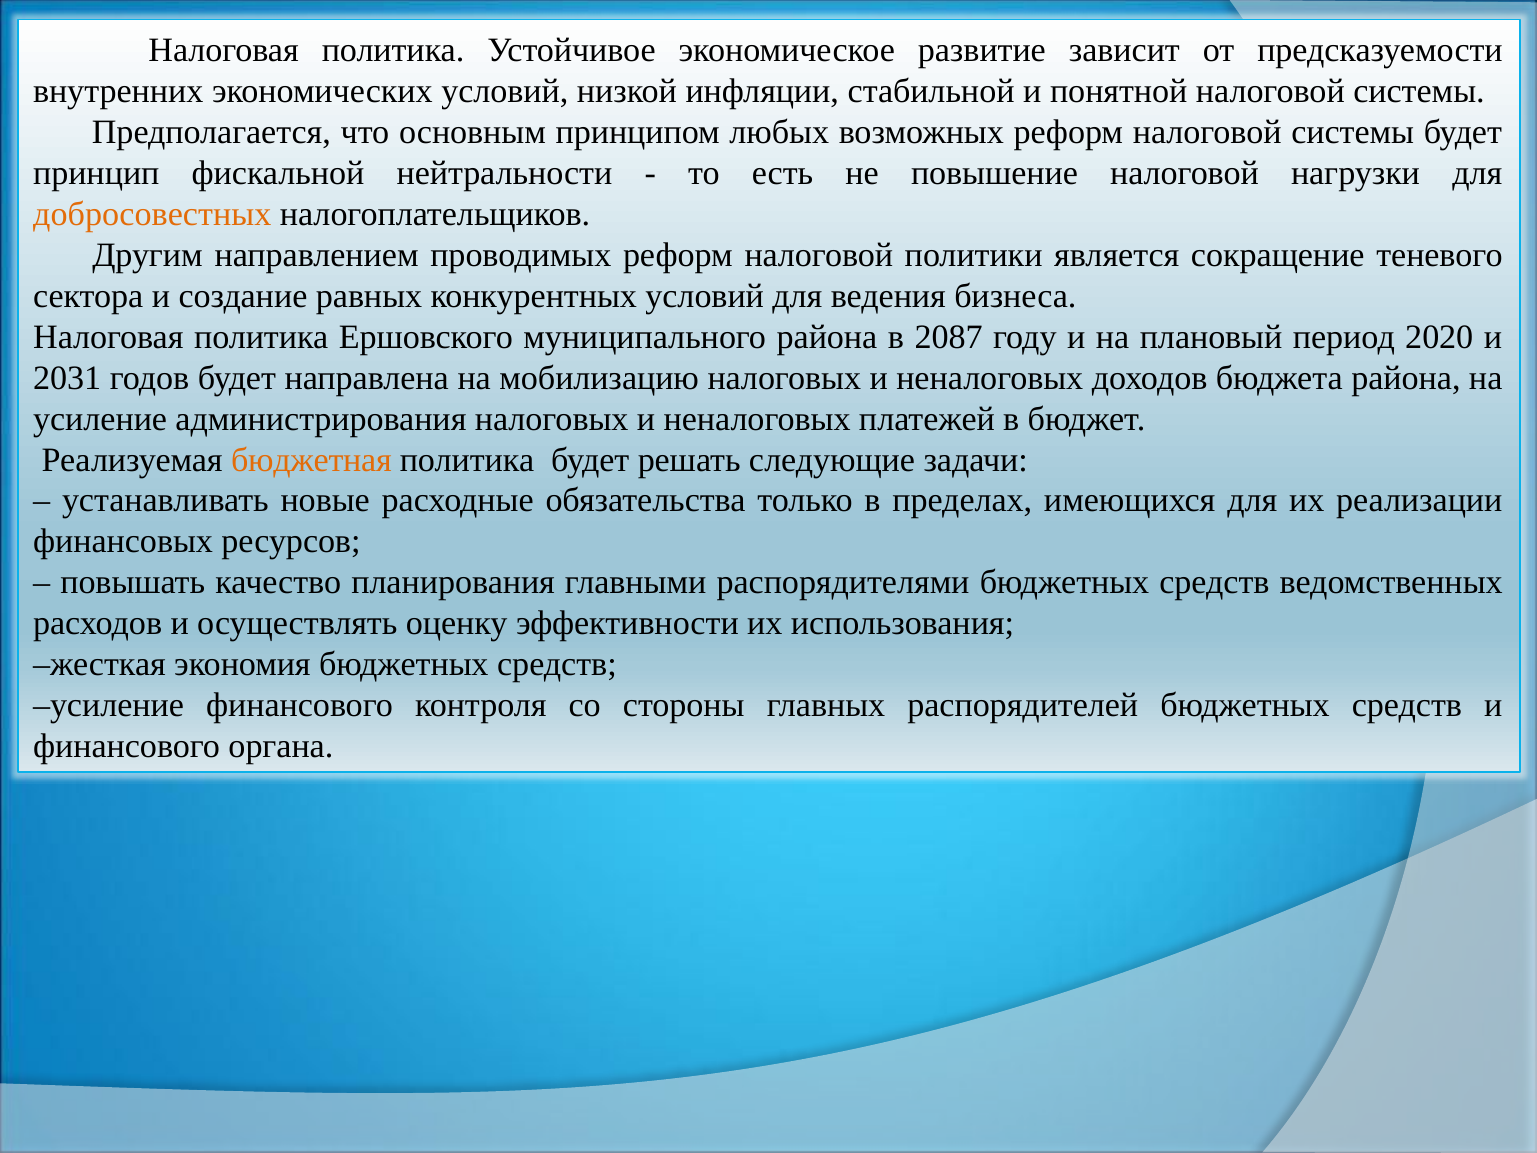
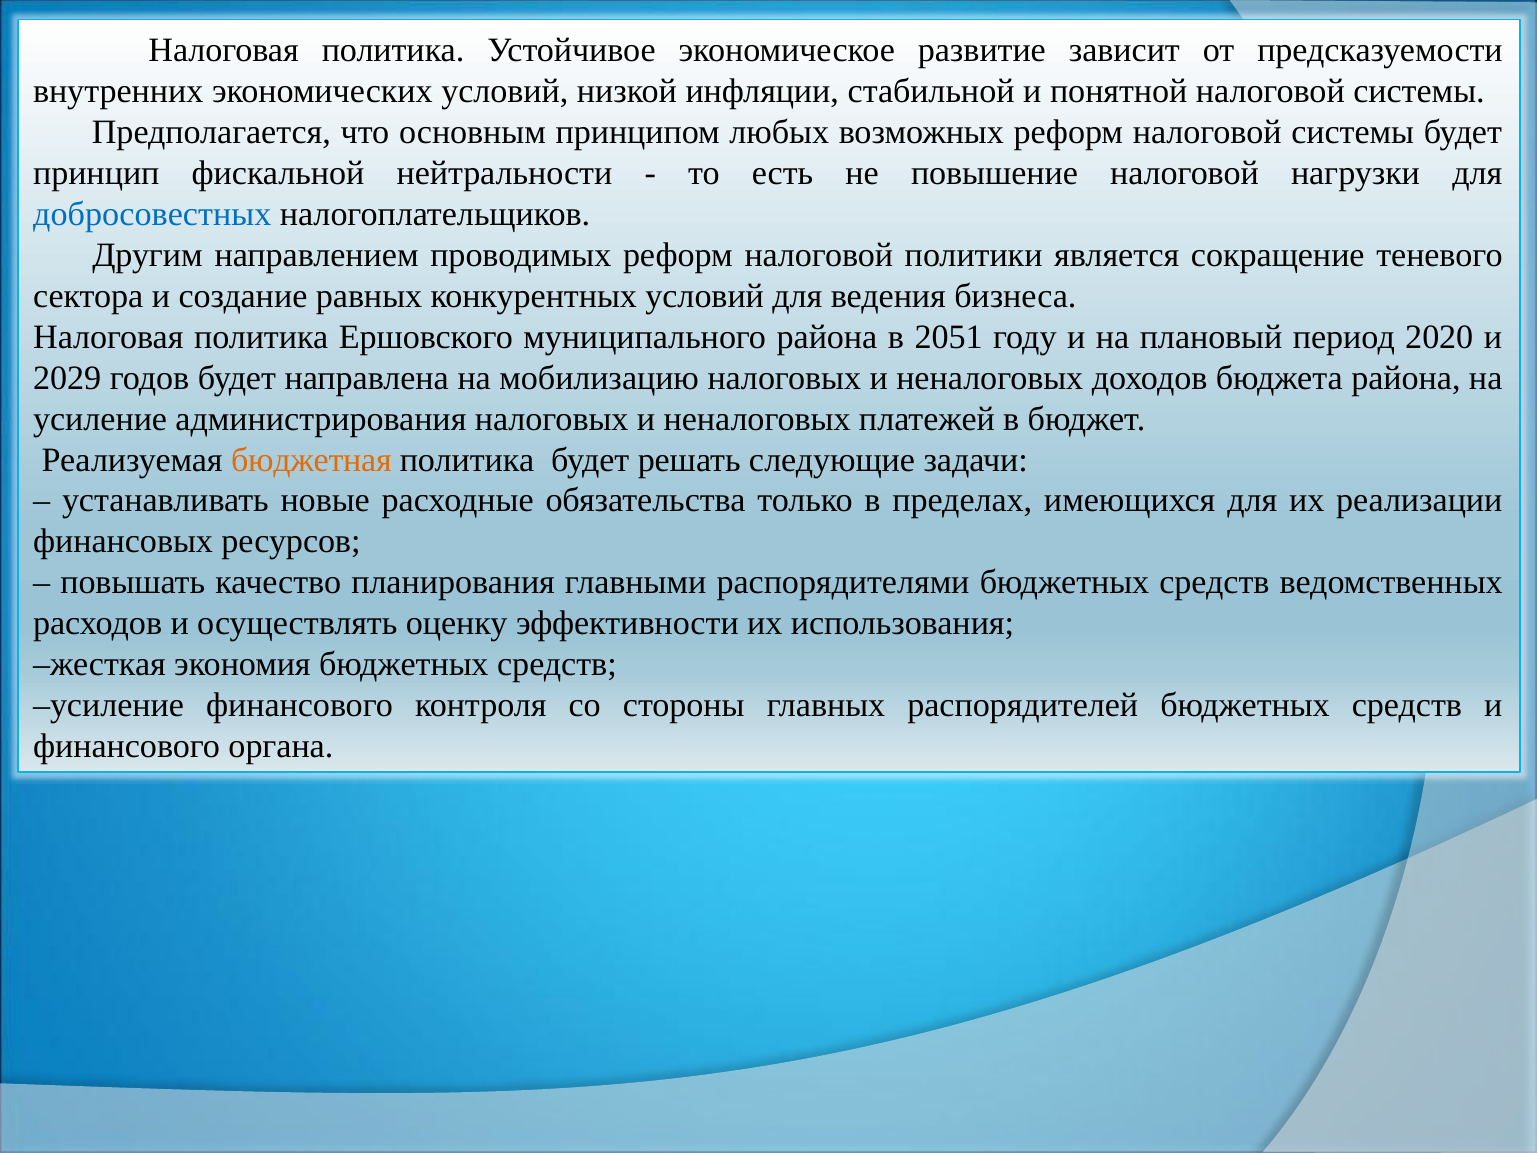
добросовестных colour: orange -> blue
2087: 2087 -> 2051
2031: 2031 -> 2029
